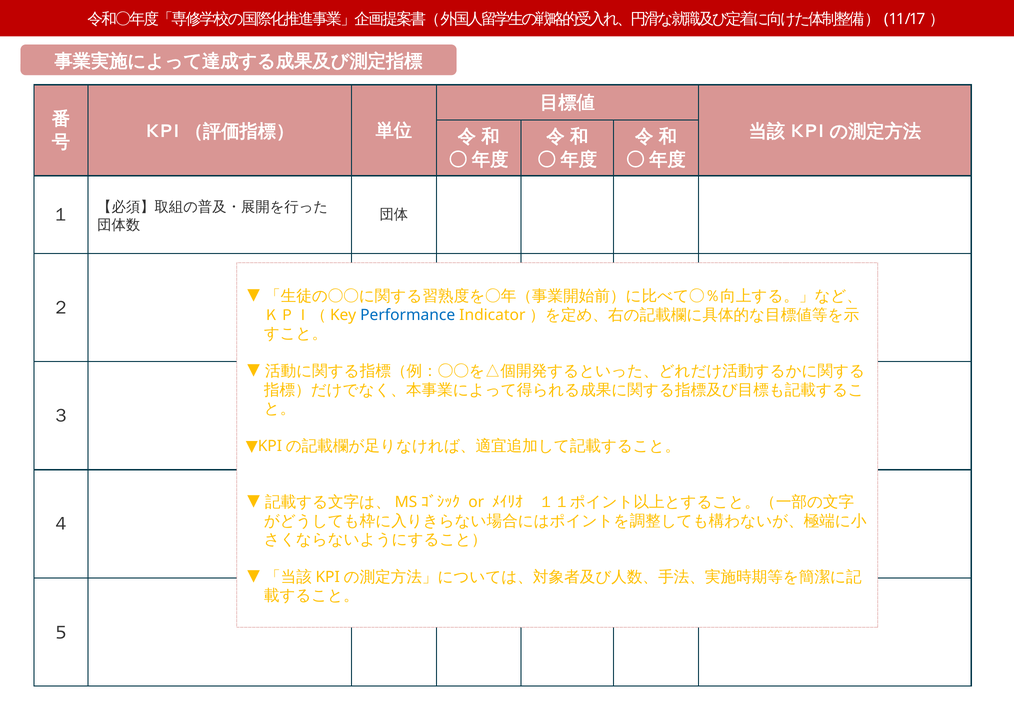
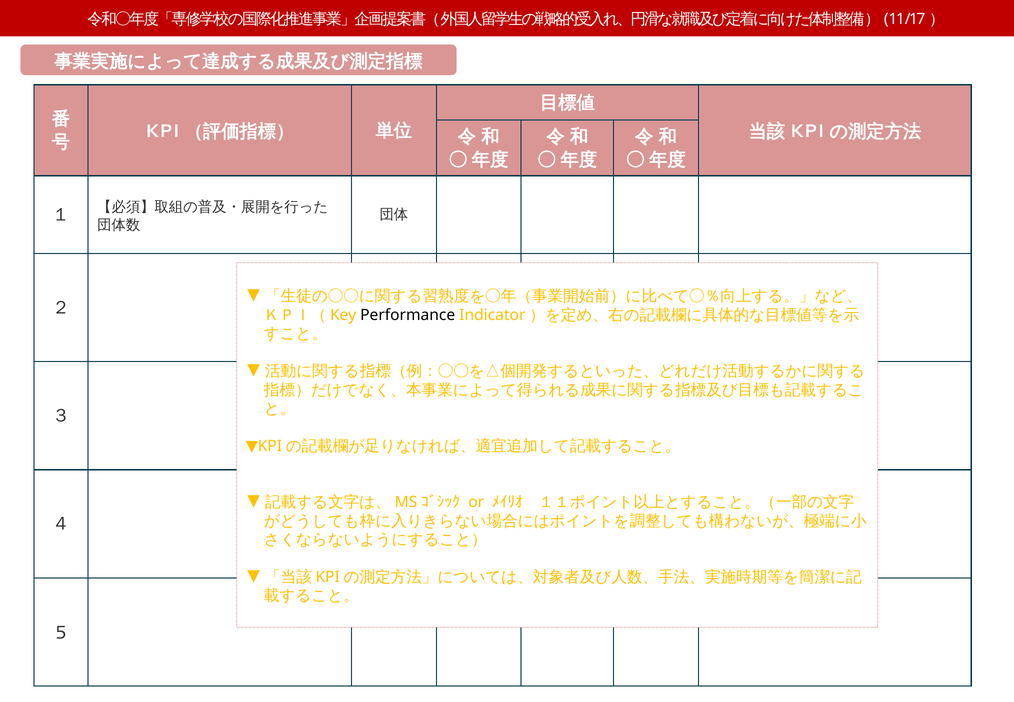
Performance colour: blue -> black
